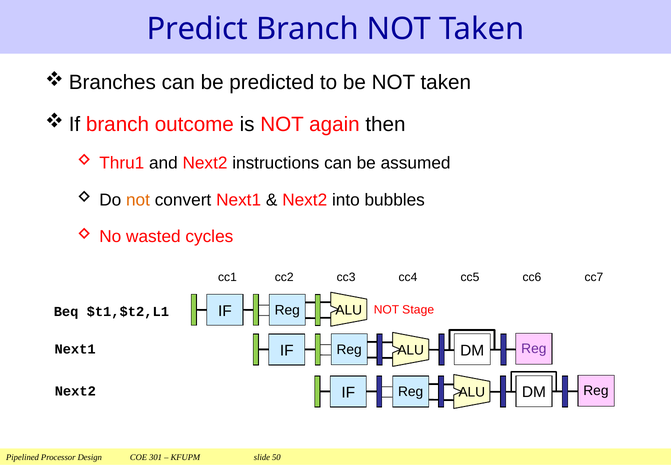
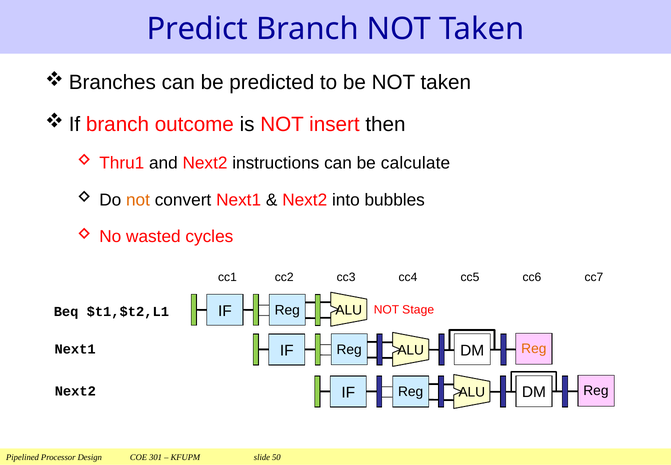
again: again -> insert
assumed: assumed -> calculate
Reg at (534, 349) colour: purple -> orange
